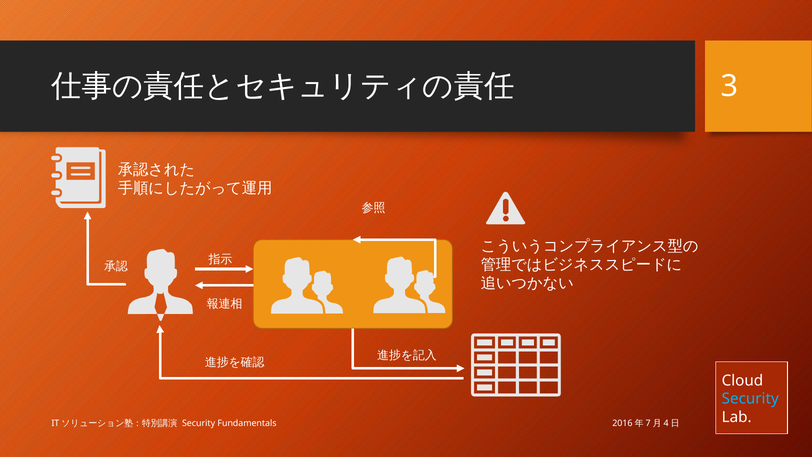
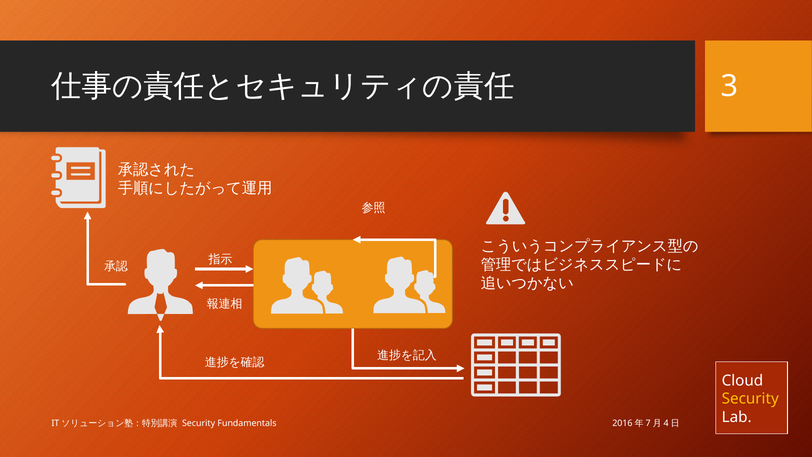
Security at (750, 399) colour: light blue -> yellow
